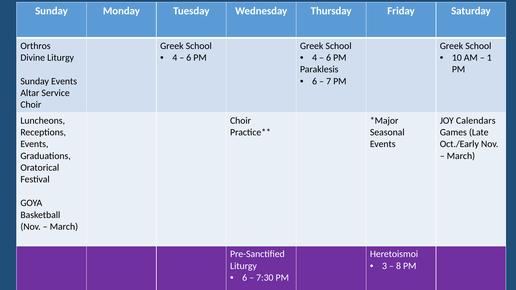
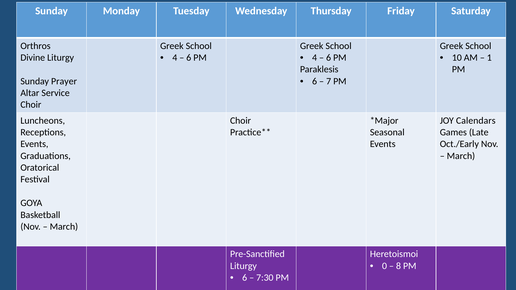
Sunday Events: Events -> Prayer
3: 3 -> 0
